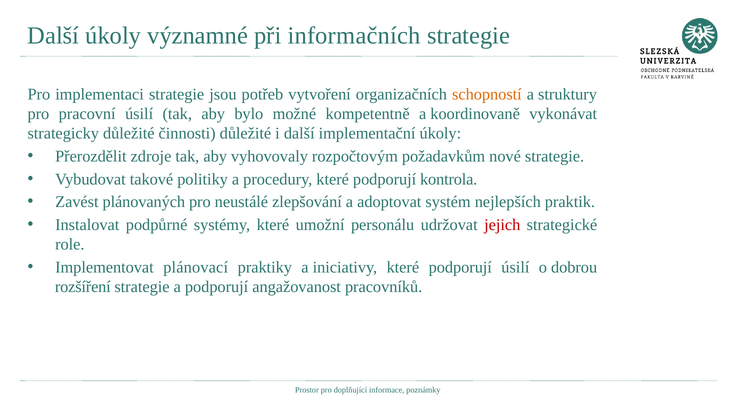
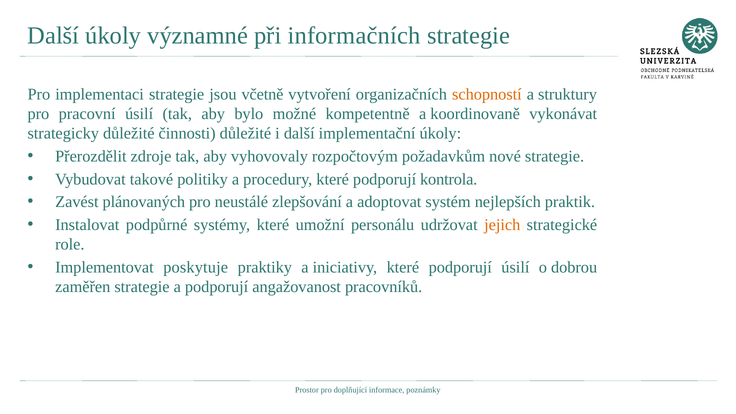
potřeb: potřeb -> včetně
jejich colour: red -> orange
plánovací: plánovací -> poskytuje
rozšíření: rozšíření -> zaměřen
